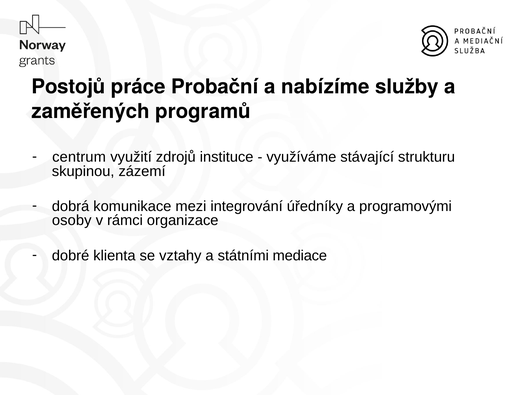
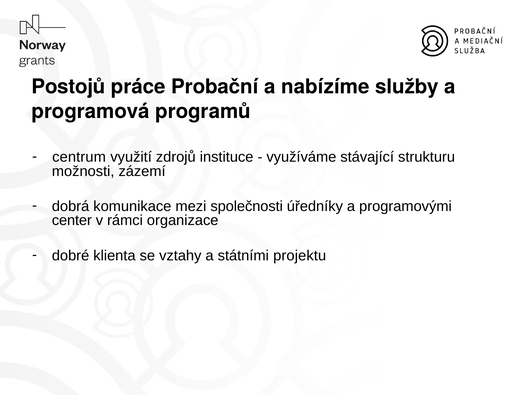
zaměřených: zaměřených -> programová
skupinou: skupinou -> možnosti
integrování: integrování -> společnosti
osoby: osoby -> center
mediace: mediace -> projektu
